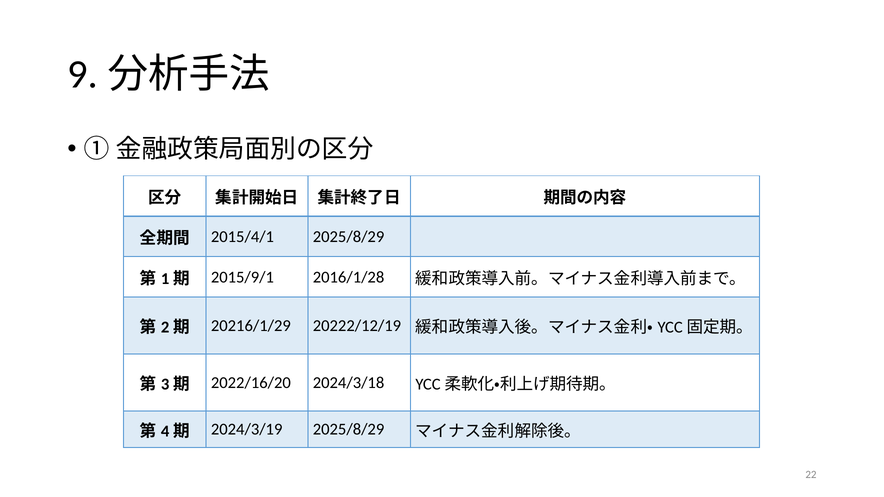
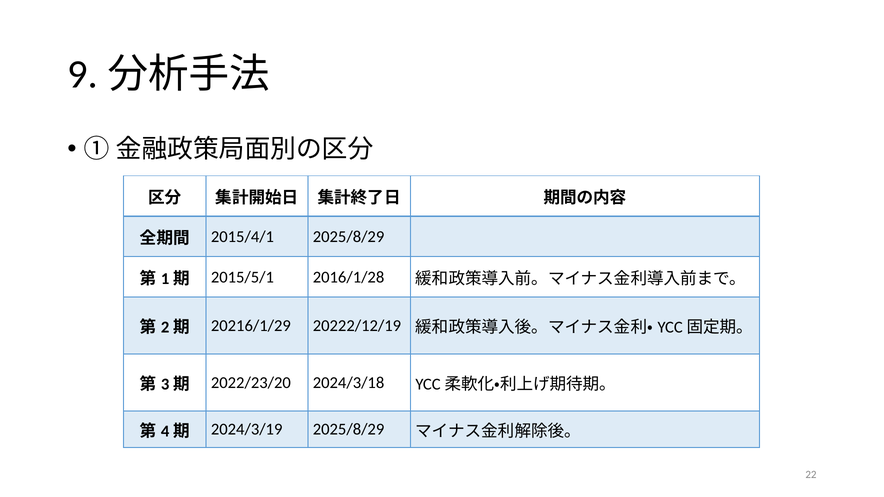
2015/9/1: 2015/9/1 -> 2015/5/1
2022/16/20: 2022/16/20 -> 2022/23/20
